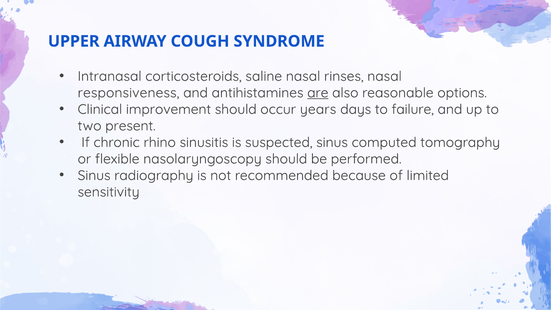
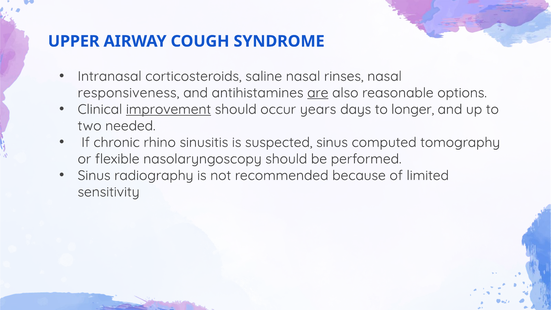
improvement underline: none -> present
failure: failure -> longer
present: present -> needed
